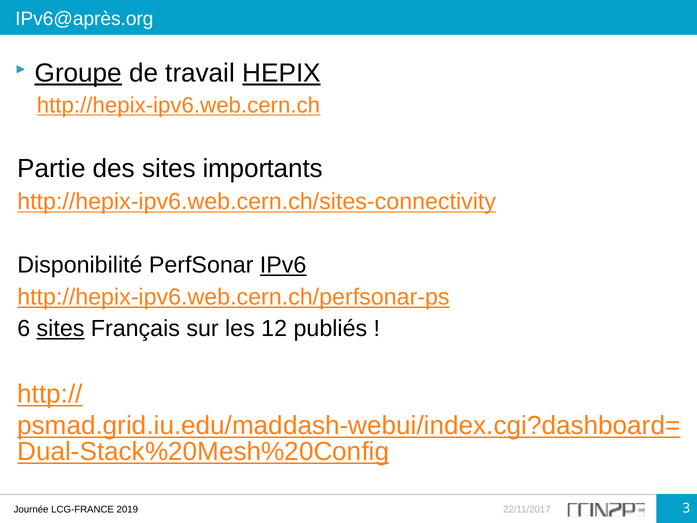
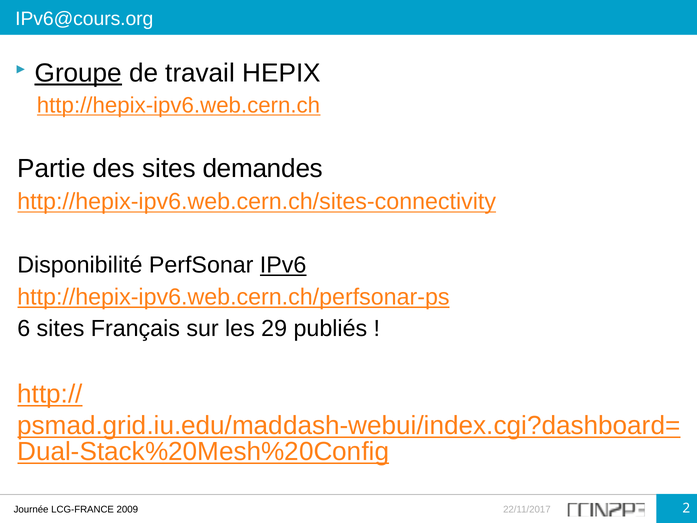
IPv6@après.org: IPv6@après.org -> IPv6@cours.org
HEPIX underline: present -> none
importants: importants -> demandes
sites at (61, 329) underline: present -> none
12: 12 -> 29
2019: 2019 -> 2009
3: 3 -> 2
